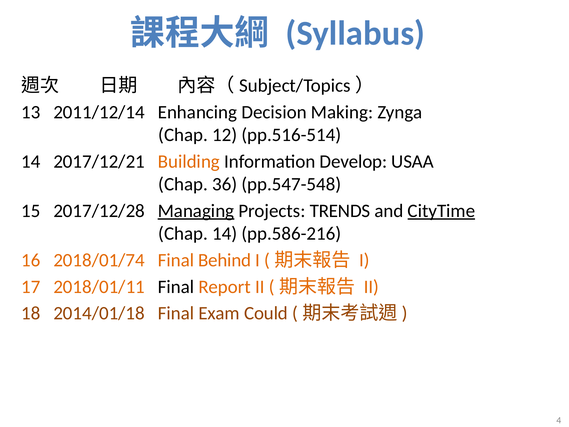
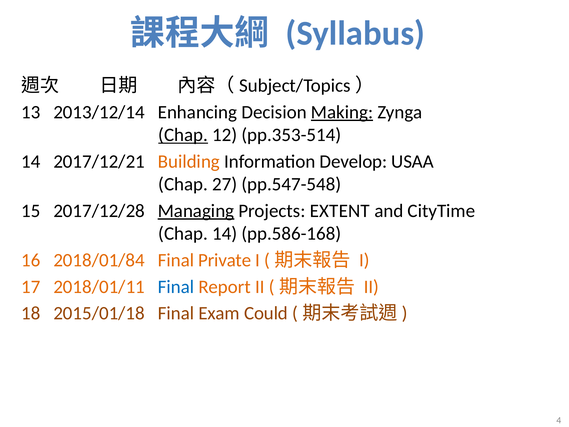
2011/12/14: 2011/12/14 -> 2013/12/14
Making underline: none -> present
Chap at (183, 135) underline: none -> present
pp.516-514: pp.516-514 -> pp.353-514
36: 36 -> 27
TRENDS: TRENDS -> EXTENT
CityTime underline: present -> none
pp.586-216: pp.586-216 -> pp.586-168
2018/01/74: 2018/01/74 -> 2018/01/84
Behind: Behind -> Private
Final at (176, 287) colour: black -> blue
2014/01/18: 2014/01/18 -> 2015/01/18
